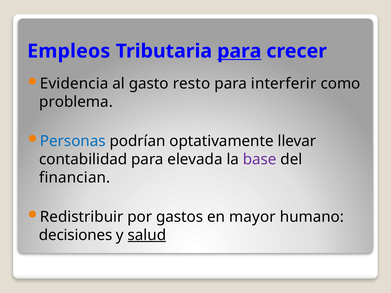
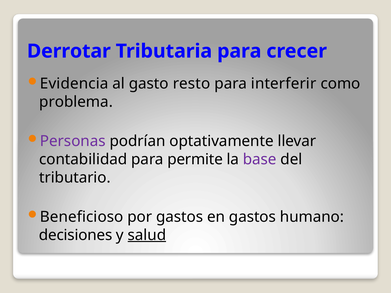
Empleos: Empleos -> Derrotar
para at (239, 51) underline: present -> none
Personas colour: blue -> purple
elevada: elevada -> permite
financian: financian -> tributario
Redistribuir: Redistribuir -> Beneficioso
en mayor: mayor -> gastos
